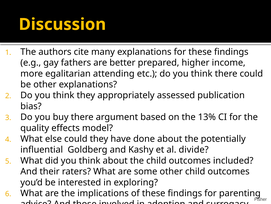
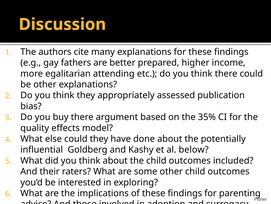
13%: 13% -> 35%
divide: divide -> below
